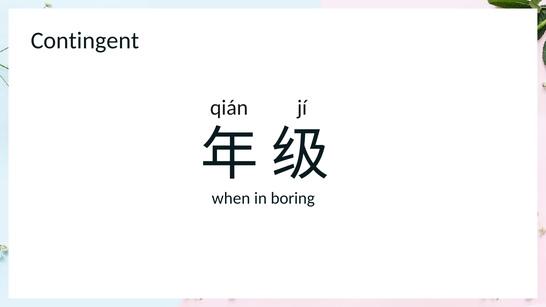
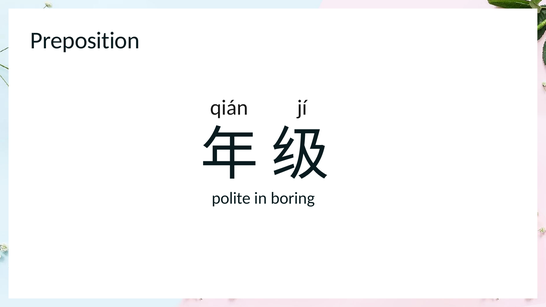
Contingent: Contingent -> Preposition
when: when -> polite
